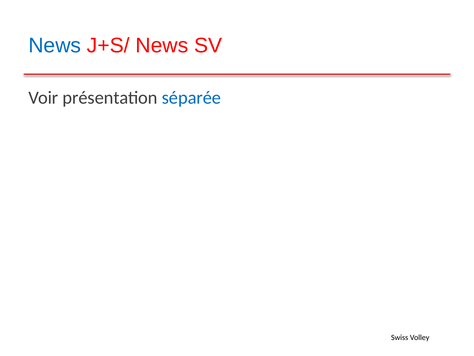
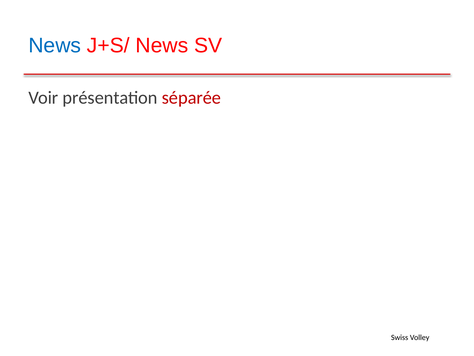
séparée colour: blue -> red
